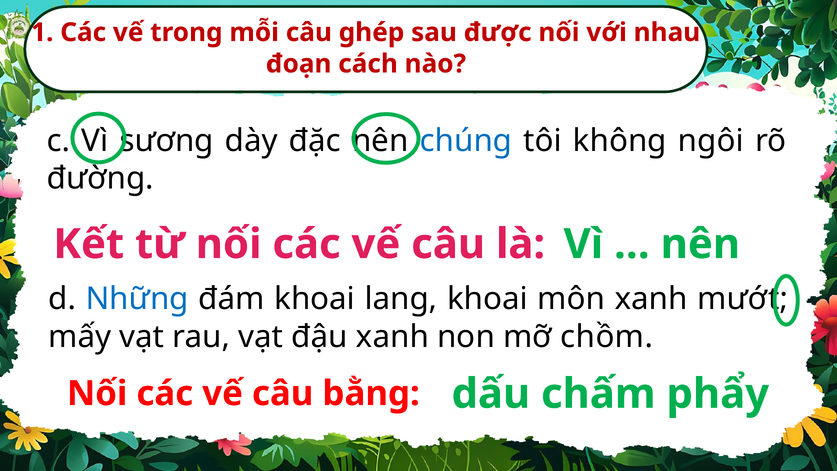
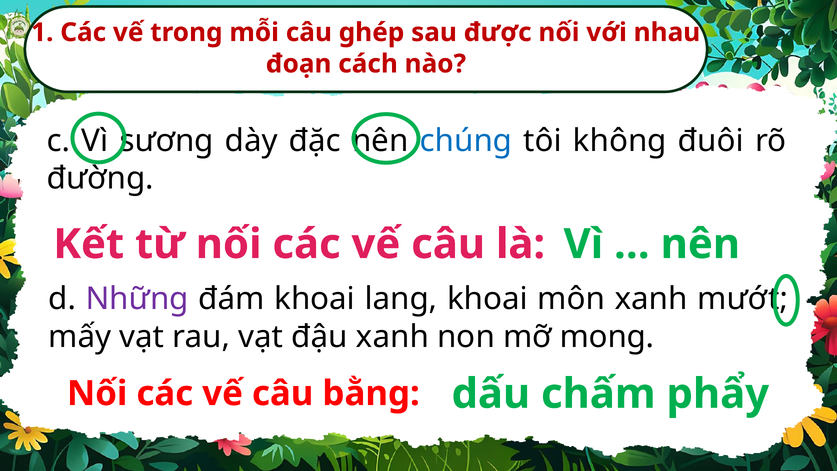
ngôi: ngôi -> đuôi
Những colour: blue -> purple
chồm: chồm -> mong
